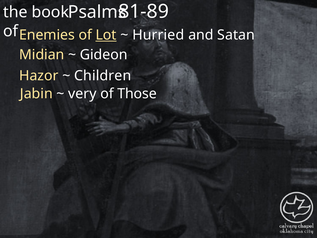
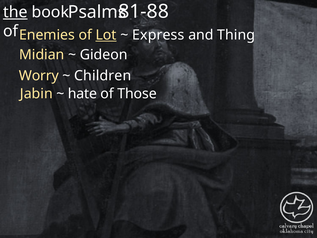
81-89: 81-89 -> 81-88
the underline: none -> present
Hurried: Hurried -> Express
Satan: Satan -> Thing
Hazor: Hazor -> Worry
very: very -> hate
